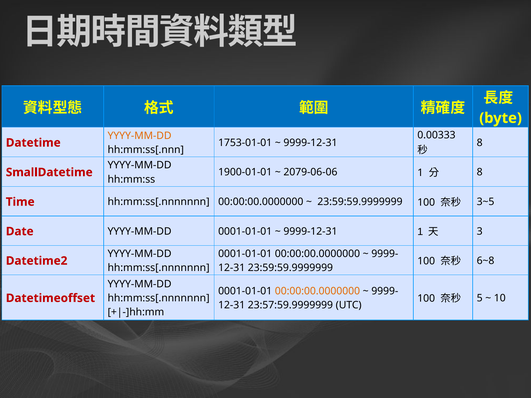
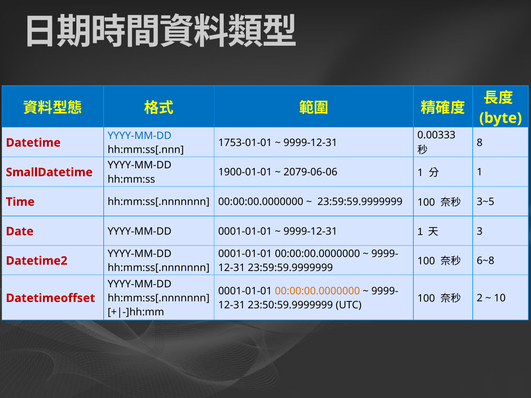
YYYY-MM-DD at (140, 136) colour: orange -> blue
8 at (480, 172): 8 -> 1
5: 5 -> 2
23:57:59.9999999: 23:57:59.9999999 -> 23:50:59.9999999
